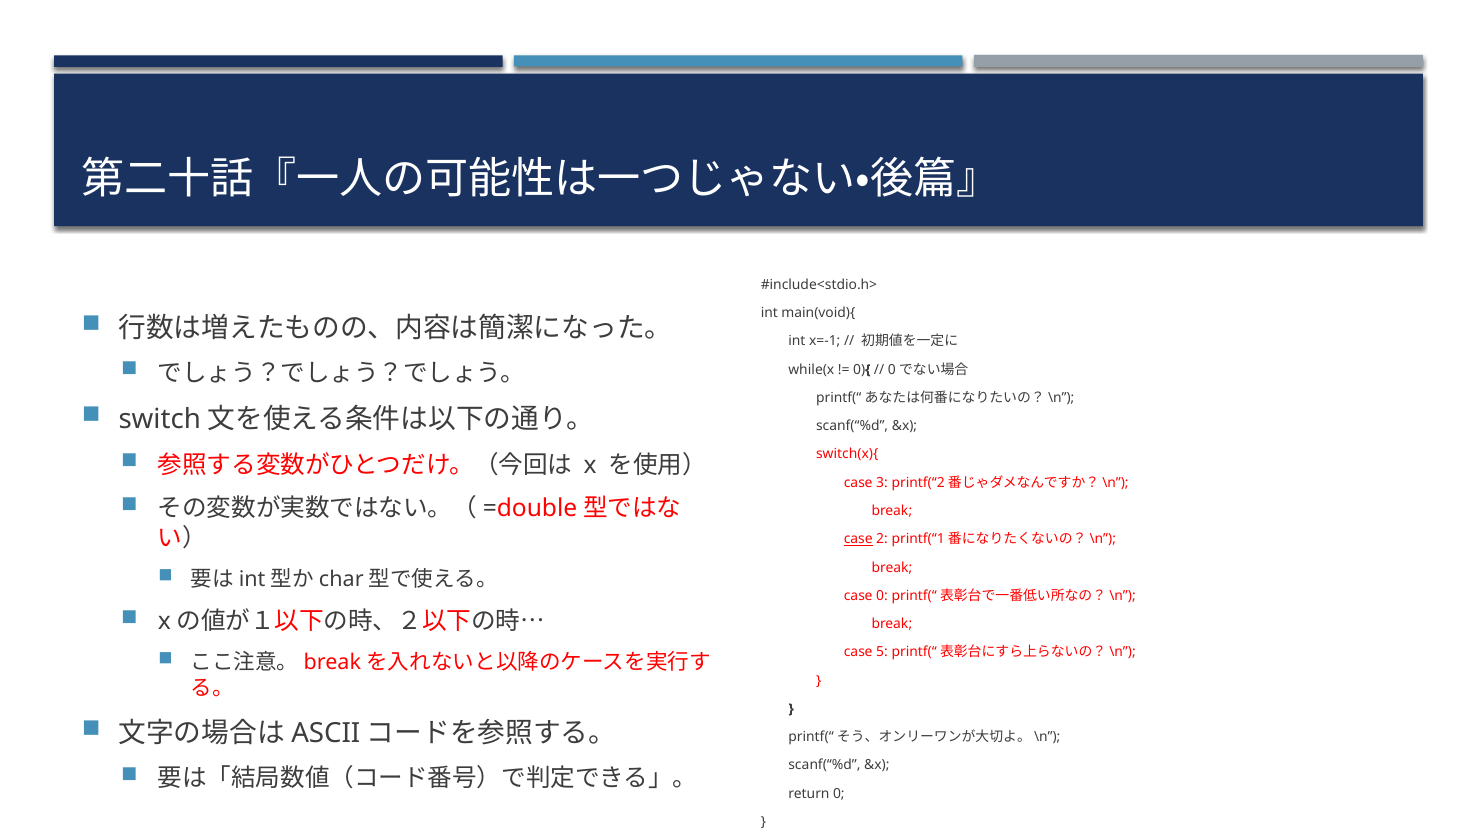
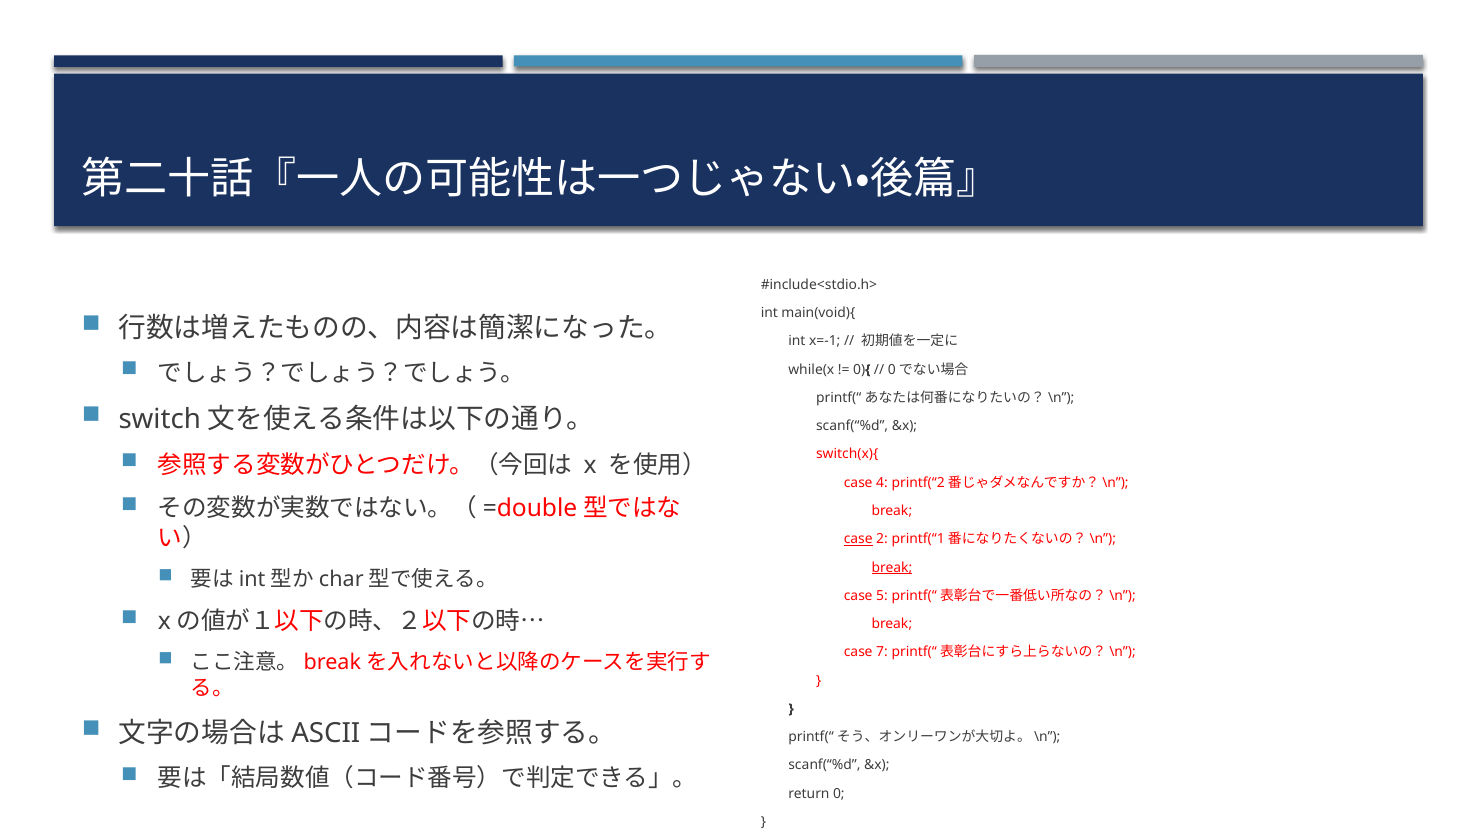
3: 3 -> 4
break at (892, 567) underline: none -> present
case 0: 0 -> 5
5: 5 -> 7
